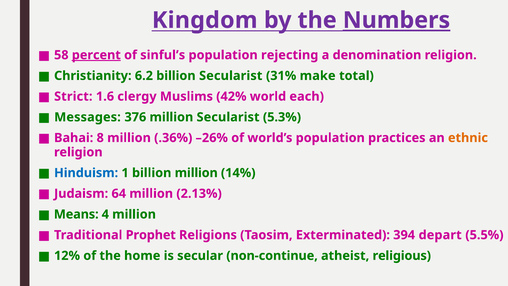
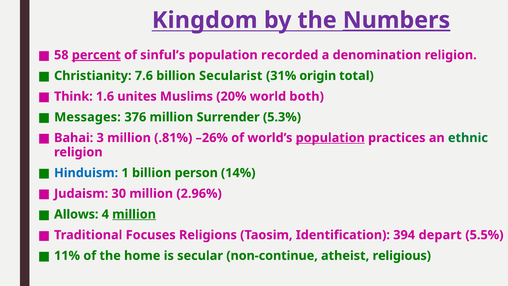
rejecting: rejecting -> recorded
6.2: 6.2 -> 7.6
make: make -> origin
Strict: Strict -> Think
clergy: clergy -> unites
42%: 42% -> 20%
each: each -> both
million Secularist: Secularist -> Surrender
8: 8 -> 3
.36%: .36% -> .81%
population at (330, 138) underline: none -> present
ethnic colour: orange -> green
billion million: million -> person
64: 64 -> 30
2.13%: 2.13% -> 2.96%
Means: Means -> Allows
million at (134, 214) underline: none -> present
Prophet: Prophet -> Focuses
Exterminated: Exterminated -> Identification
12%: 12% -> 11%
